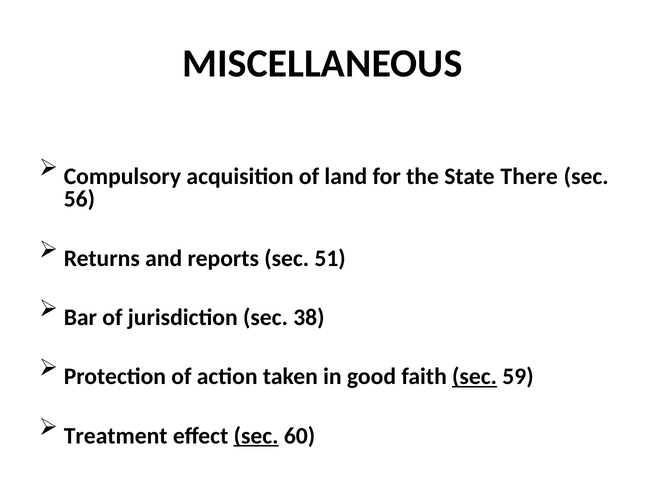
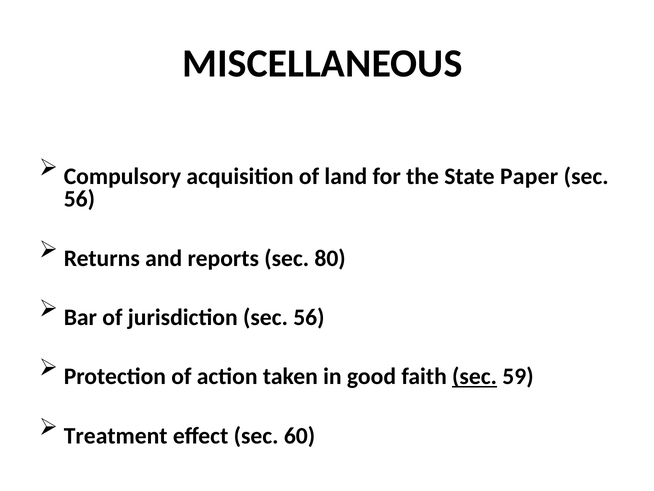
There: There -> Paper
51: 51 -> 80
jurisdiction sec 38: 38 -> 56
sec at (256, 435) underline: present -> none
